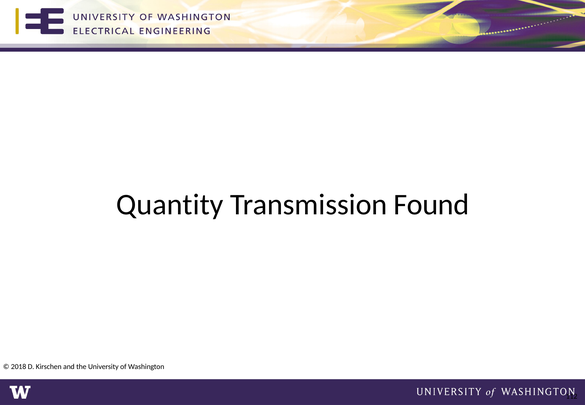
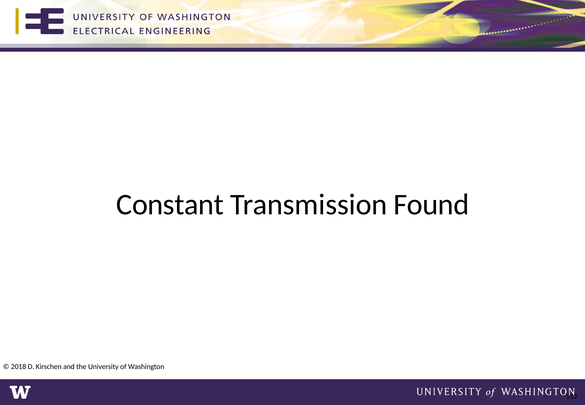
Quantity: Quantity -> Constant
